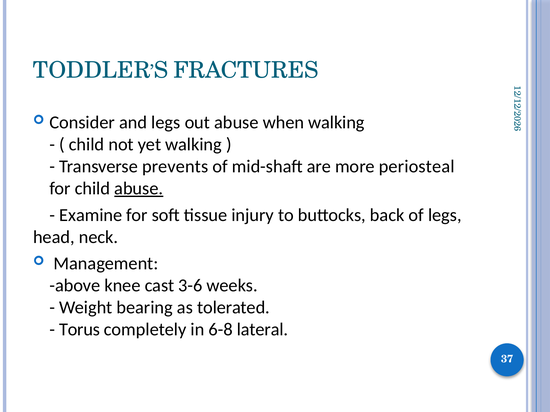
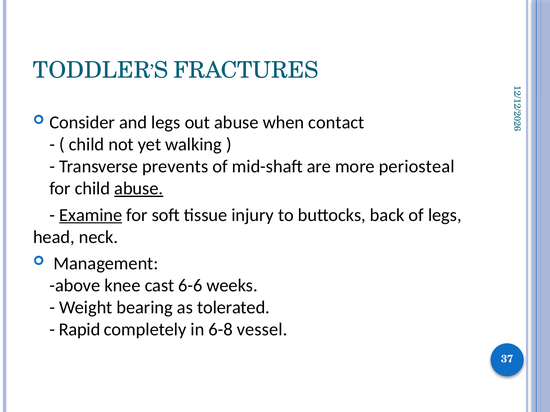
when walking: walking -> contact
Examine underline: none -> present
3-6: 3-6 -> 6-6
Torus: Torus -> Rapid
lateral: lateral -> vessel
